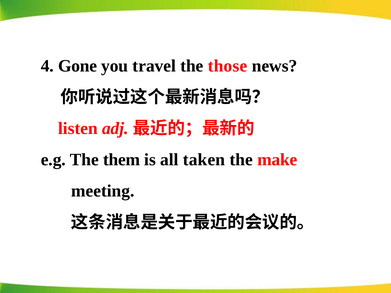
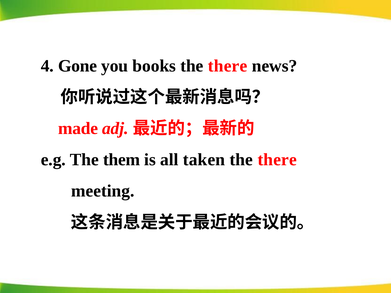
travel: travel -> books
those at (228, 66): those -> there
listen: listen -> made
make at (277, 160): make -> there
